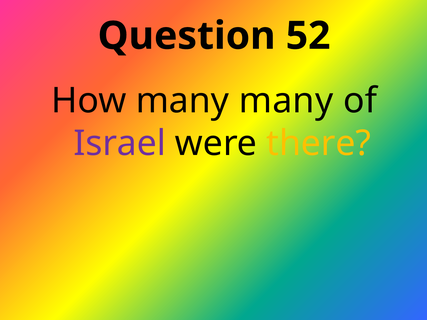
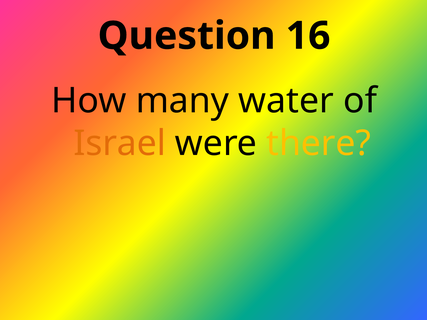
52: 52 -> 16
many many: many -> water
Israel colour: purple -> orange
